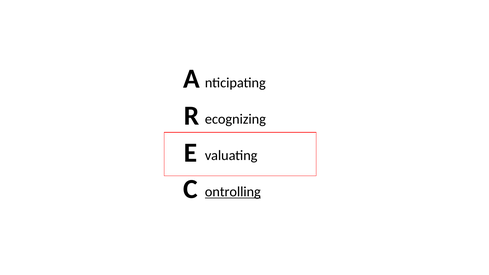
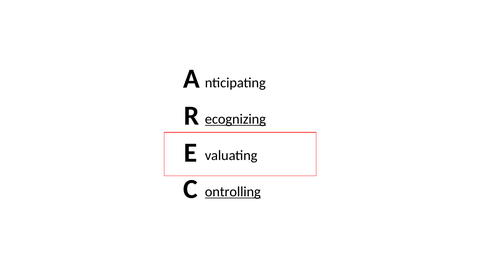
ecognizing underline: none -> present
